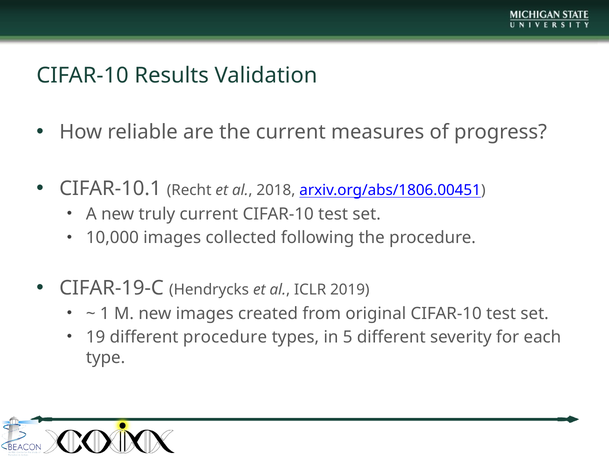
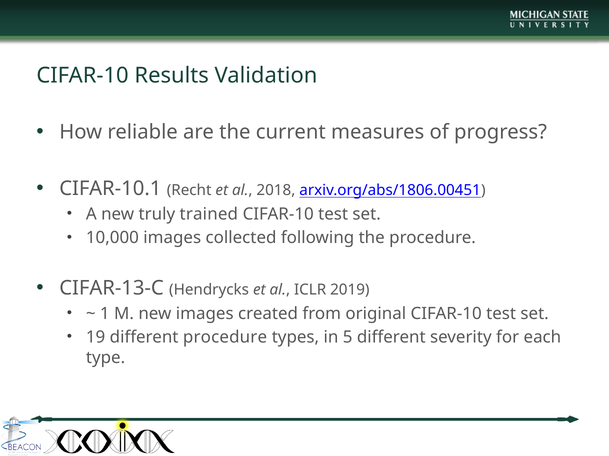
truly current: current -> trained
CIFAR-19-C: CIFAR-19-C -> CIFAR-13-C
